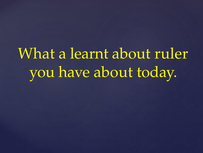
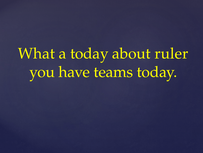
a learnt: learnt -> today
have about: about -> teams
